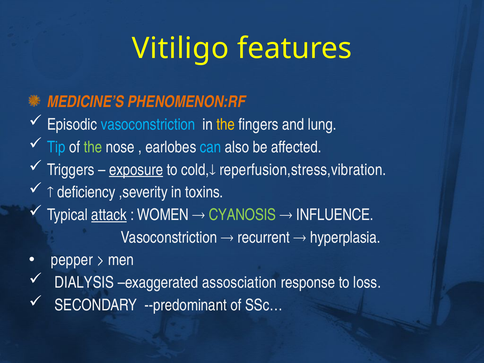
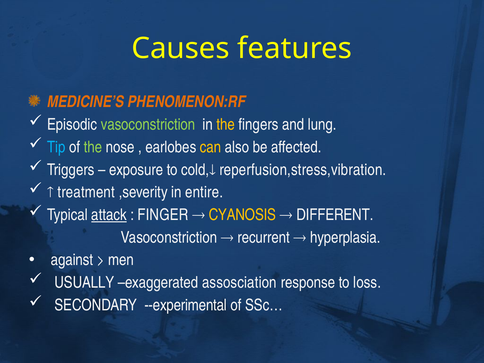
Vitiligo: Vitiligo -> Causes
vasoconstriction at (148, 125) colour: light blue -> light green
can colour: light blue -> yellow
exposure underline: present -> none
deficiency: deficiency -> treatment
toxins: toxins -> entire
WOMEN: WOMEN -> FINGER
CYANOSIS colour: light green -> yellow
INFLUENCE: INFLUENCE -> DIFFERENT
pepper: pepper -> against
DIALYSIS: DIALYSIS -> USUALLY
--predominant: --predominant -> --experimental
